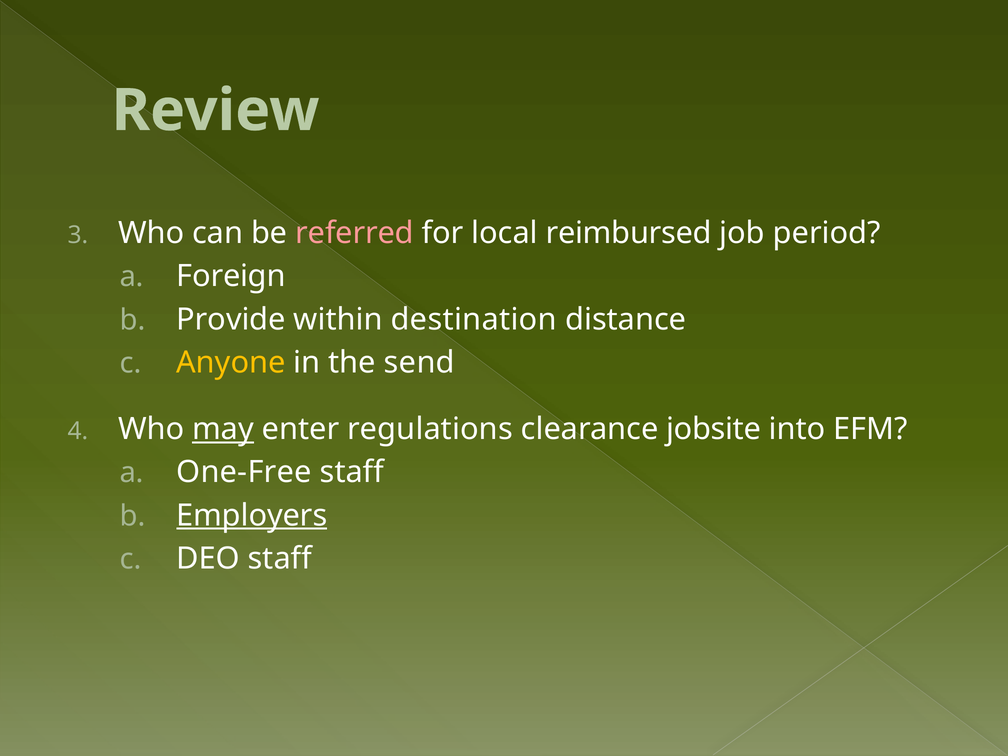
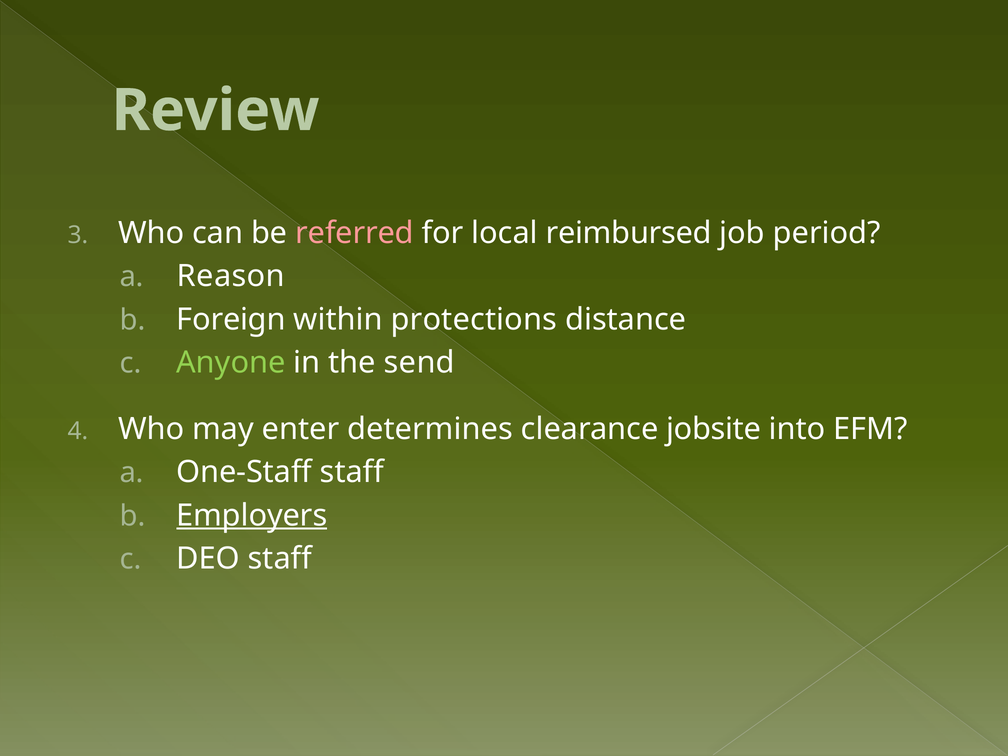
Foreign: Foreign -> Reason
Provide: Provide -> Foreign
destination: destination -> protections
Anyone colour: yellow -> light green
may underline: present -> none
regulations: regulations -> determines
One-Free: One-Free -> One-Staff
